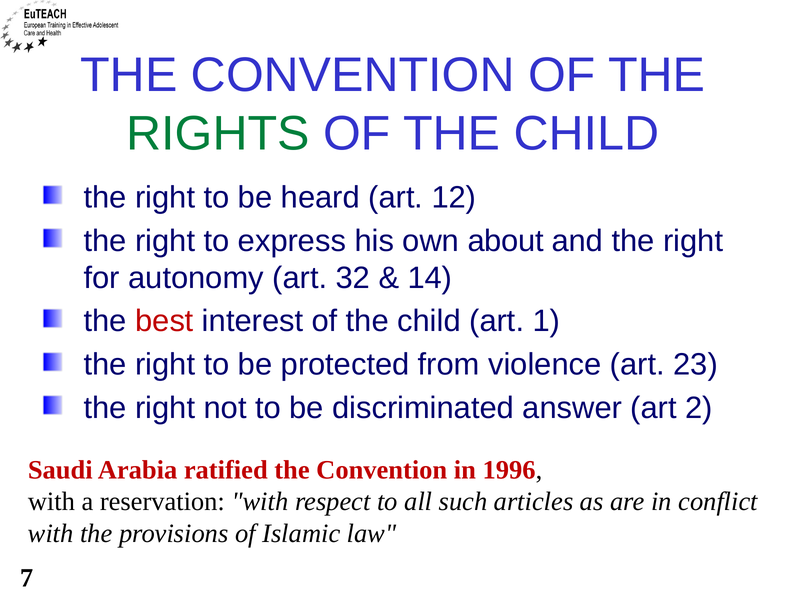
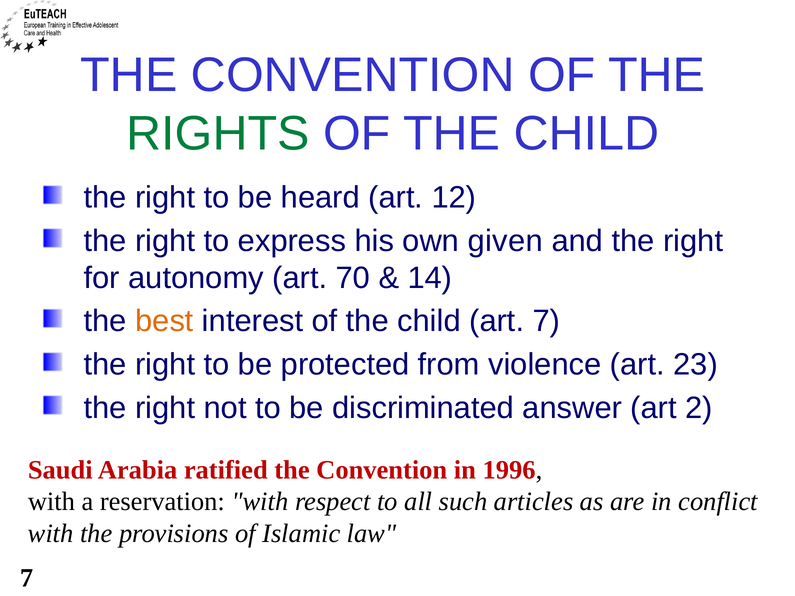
about: about -> given
32: 32 -> 70
best colour: red -> orange
art 1: 1 -> 7
